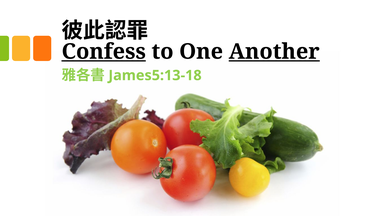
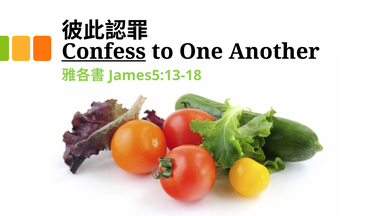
Another underline: present -> none
